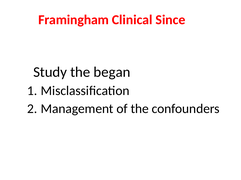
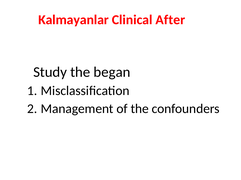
Framingham: Framingham -> Kalmayanlar
Since: Since -> After
